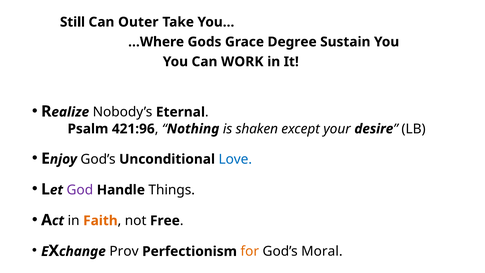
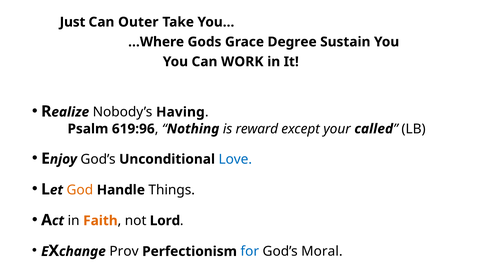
Still: Still -> Just
Eternal: Eternal -> Having
421:96: 421:96 -> 619:96
shaken: shaken -> reward
desire: desire -> called
God colour: purple -> orange
Free: Free -> Lord
for colour: orange -> blue
